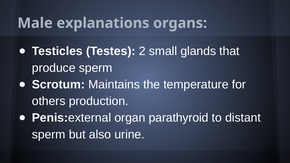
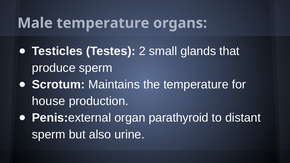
Male explanations: explanations -> temperature
others: others -> house
